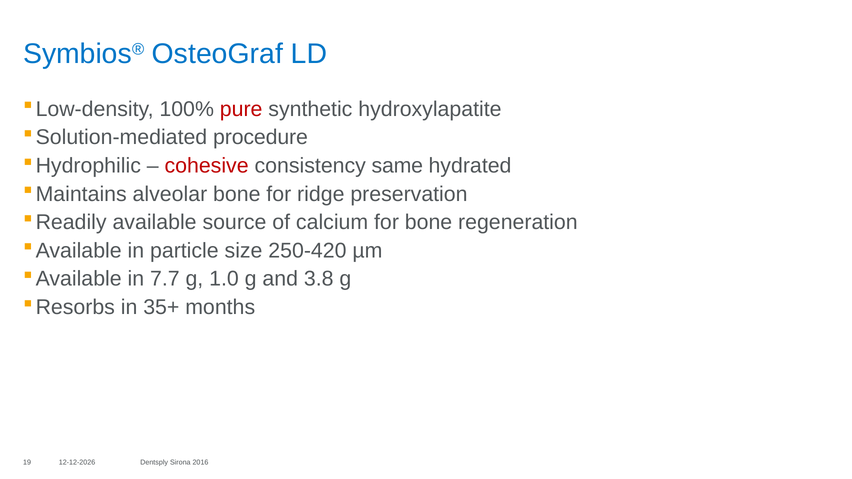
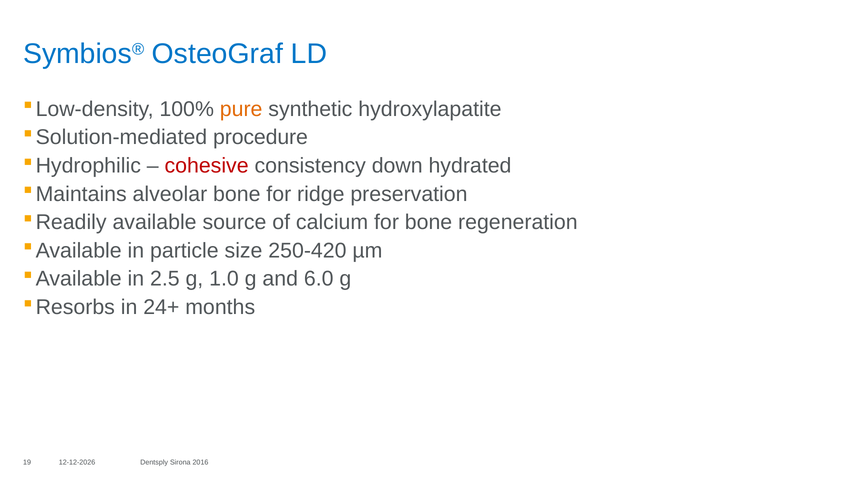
pure colour: red -> orange
same: same -> down
7.7: 7.7 -> 2.5
3.8: 3.8 -> 6.0
35+: 35+ -> 24+
